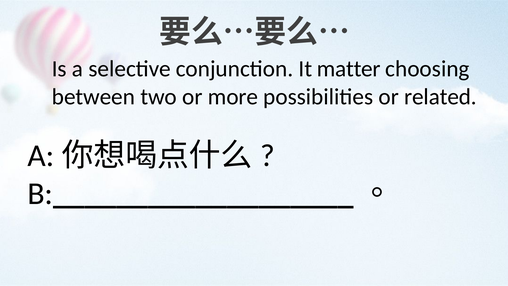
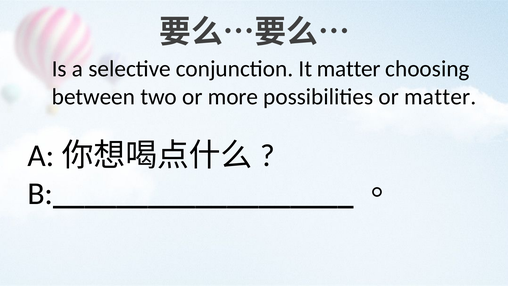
or related: related -> matter
